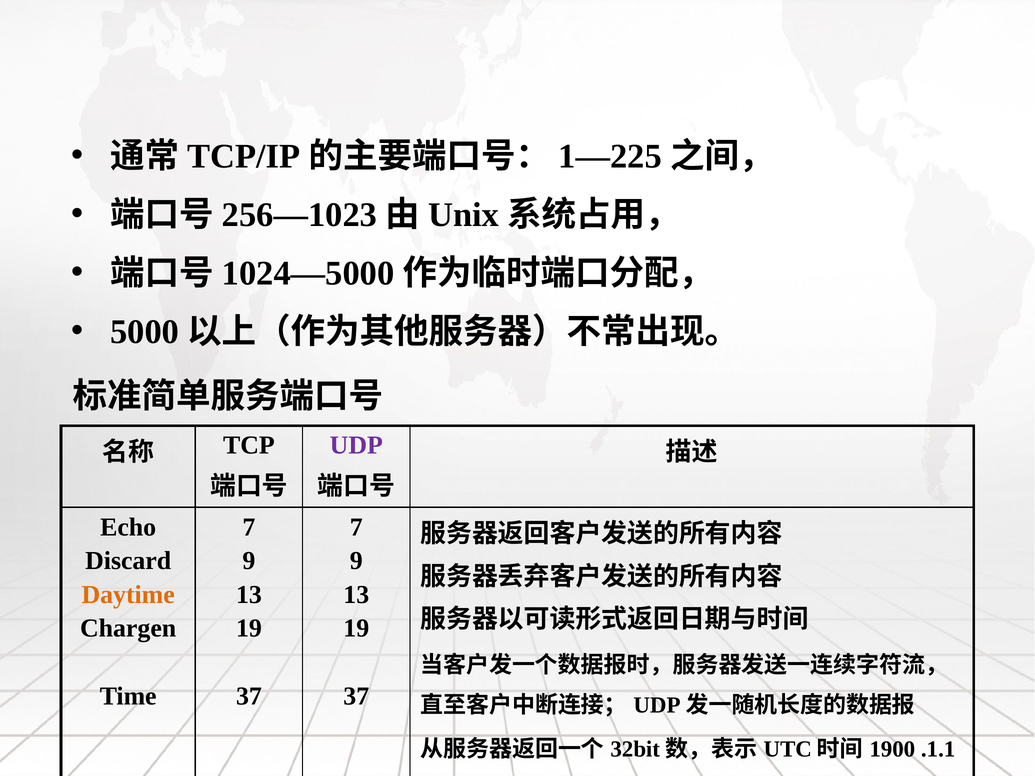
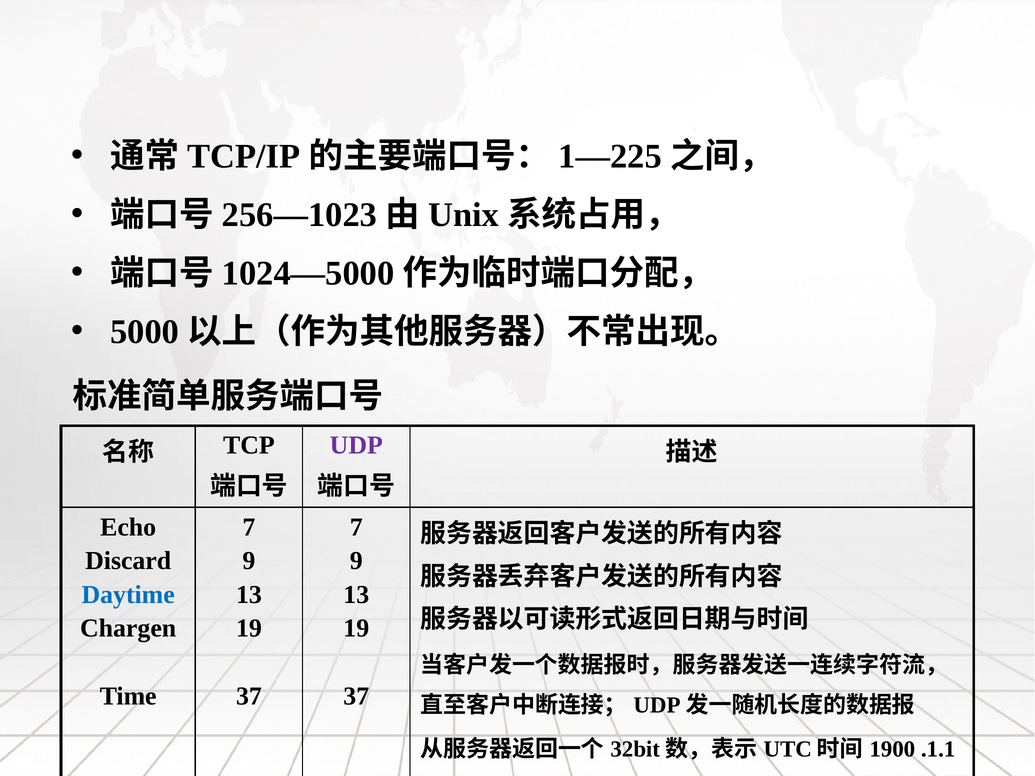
Daytime colour: orange -> blue
